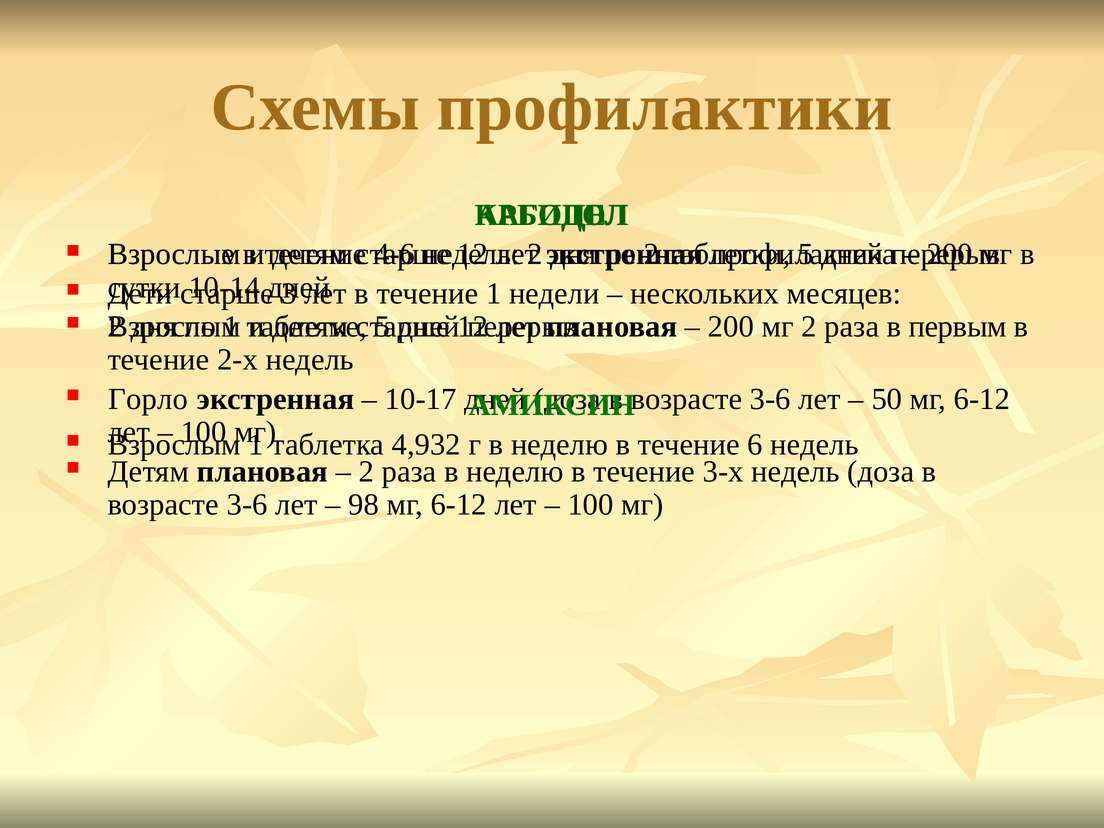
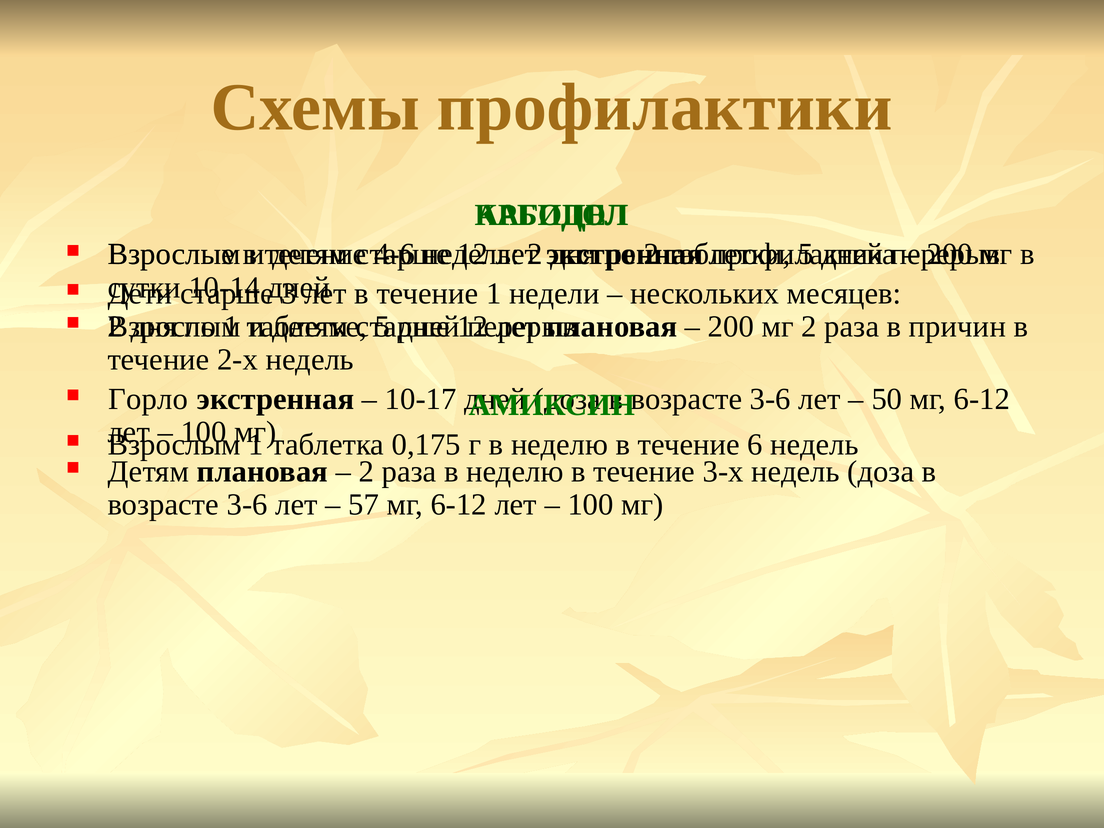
первым: первым -> причин
4,932: 4,932 -> 0,175
98: 98 -> 57
